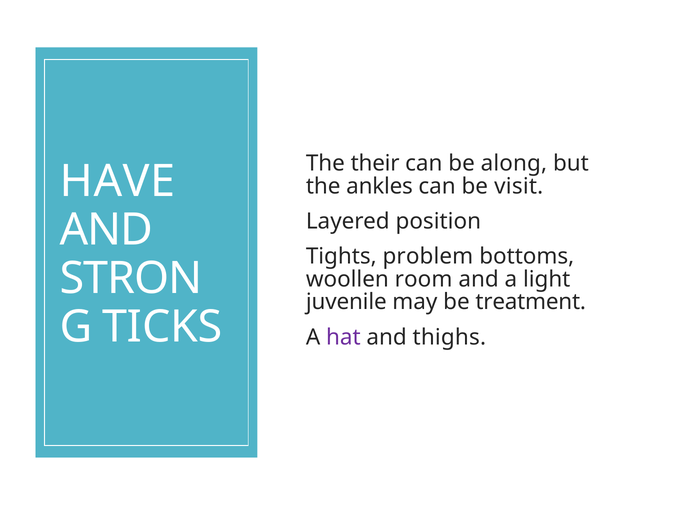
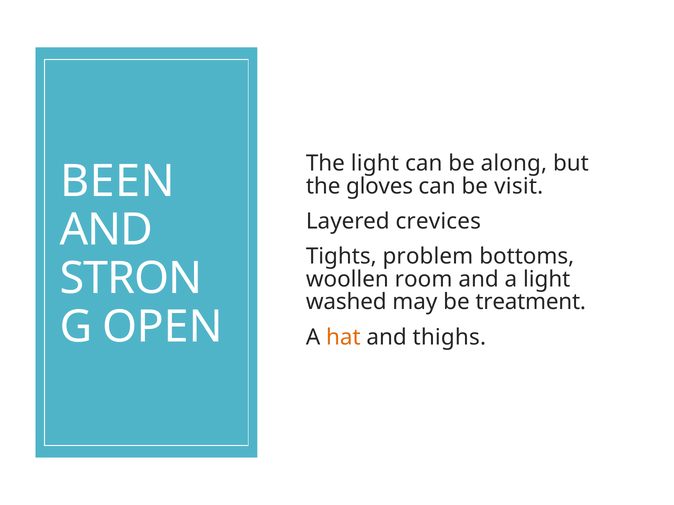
The their: their -> light
HAVE: HAVE -> BEEN
ankles: ankles -> gloves
position: position -> crevices
juvenile: juvenile -> washed
TICKS: TICKS -> OPEN
hat colour: purple -> orange
